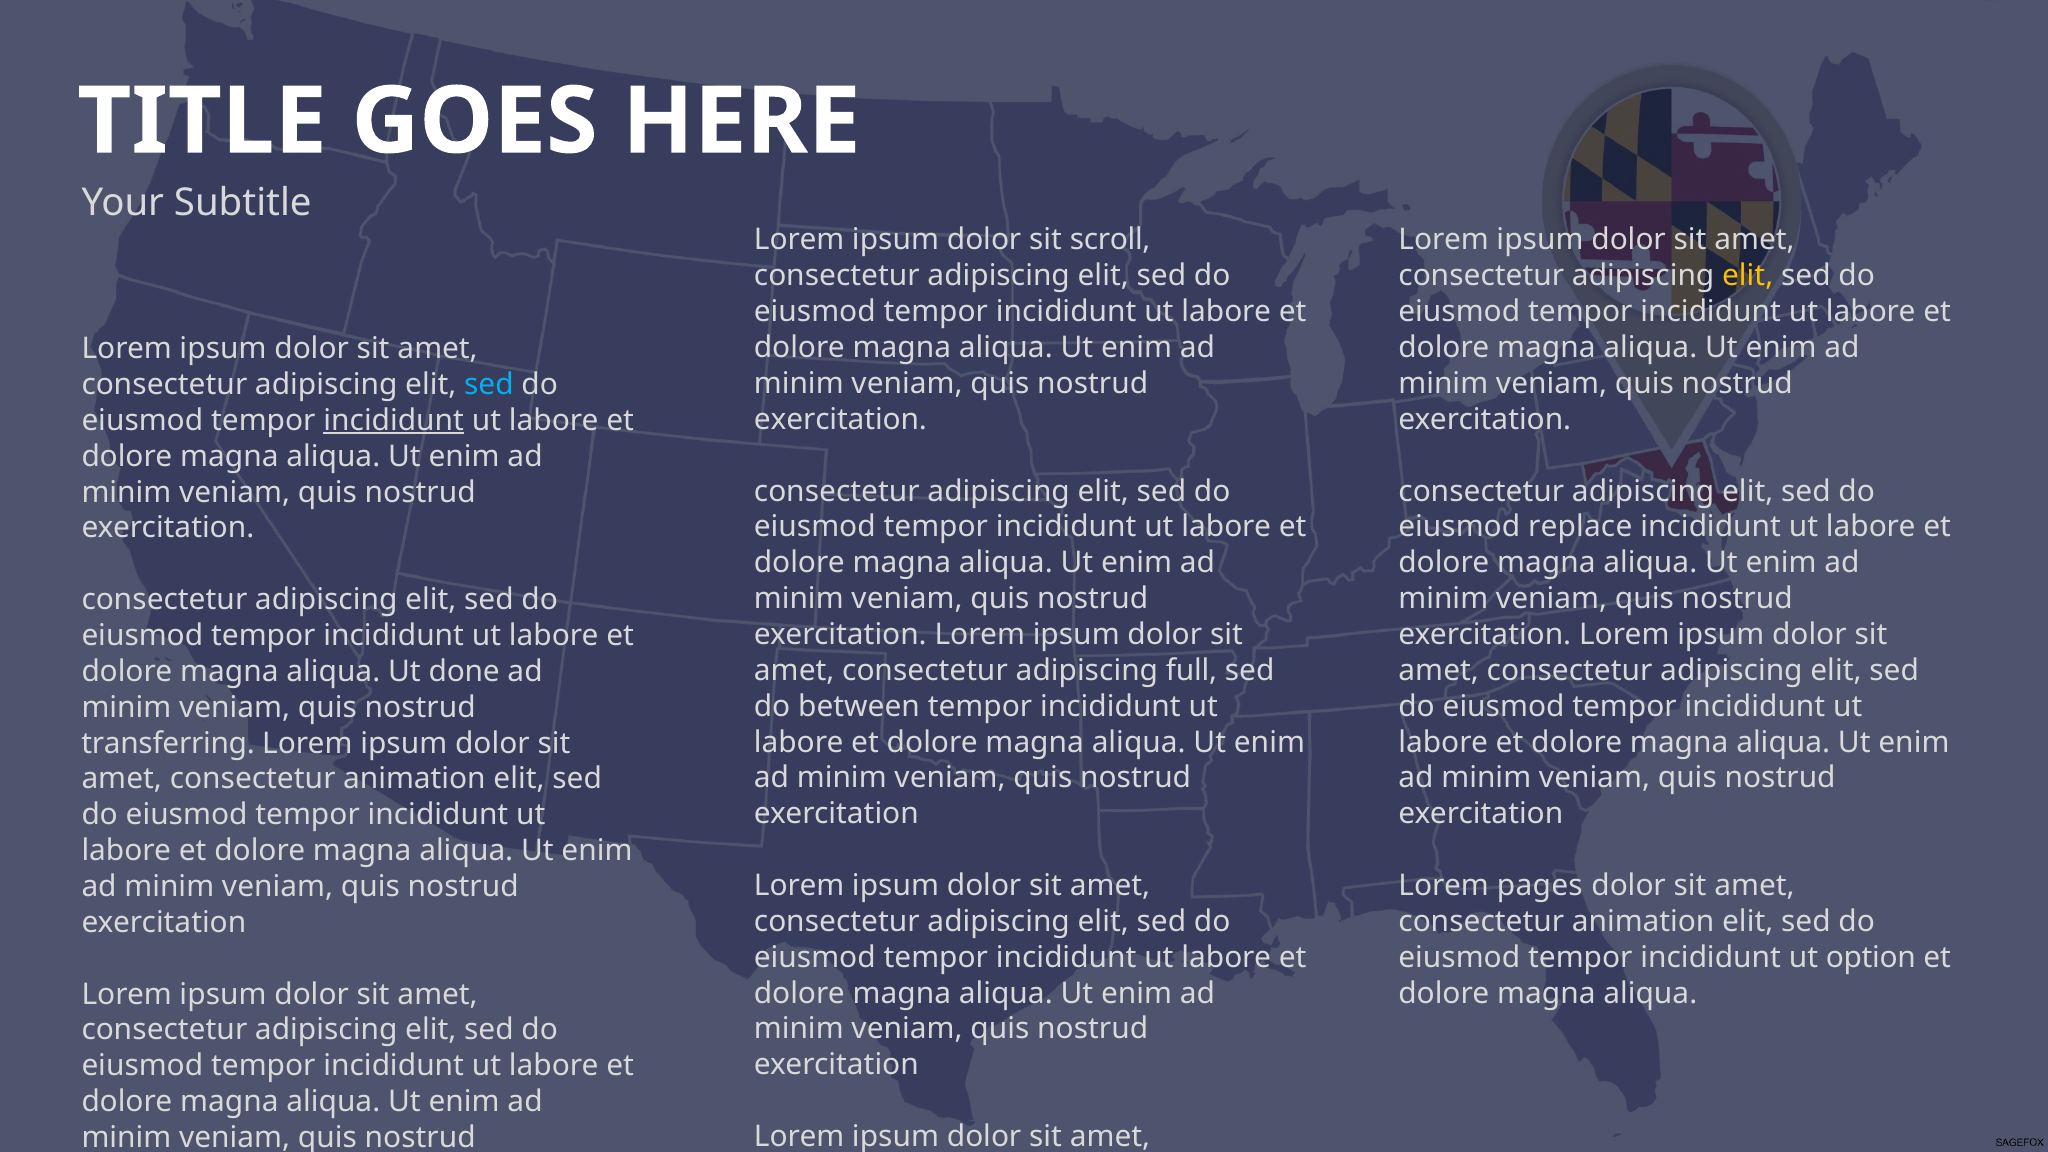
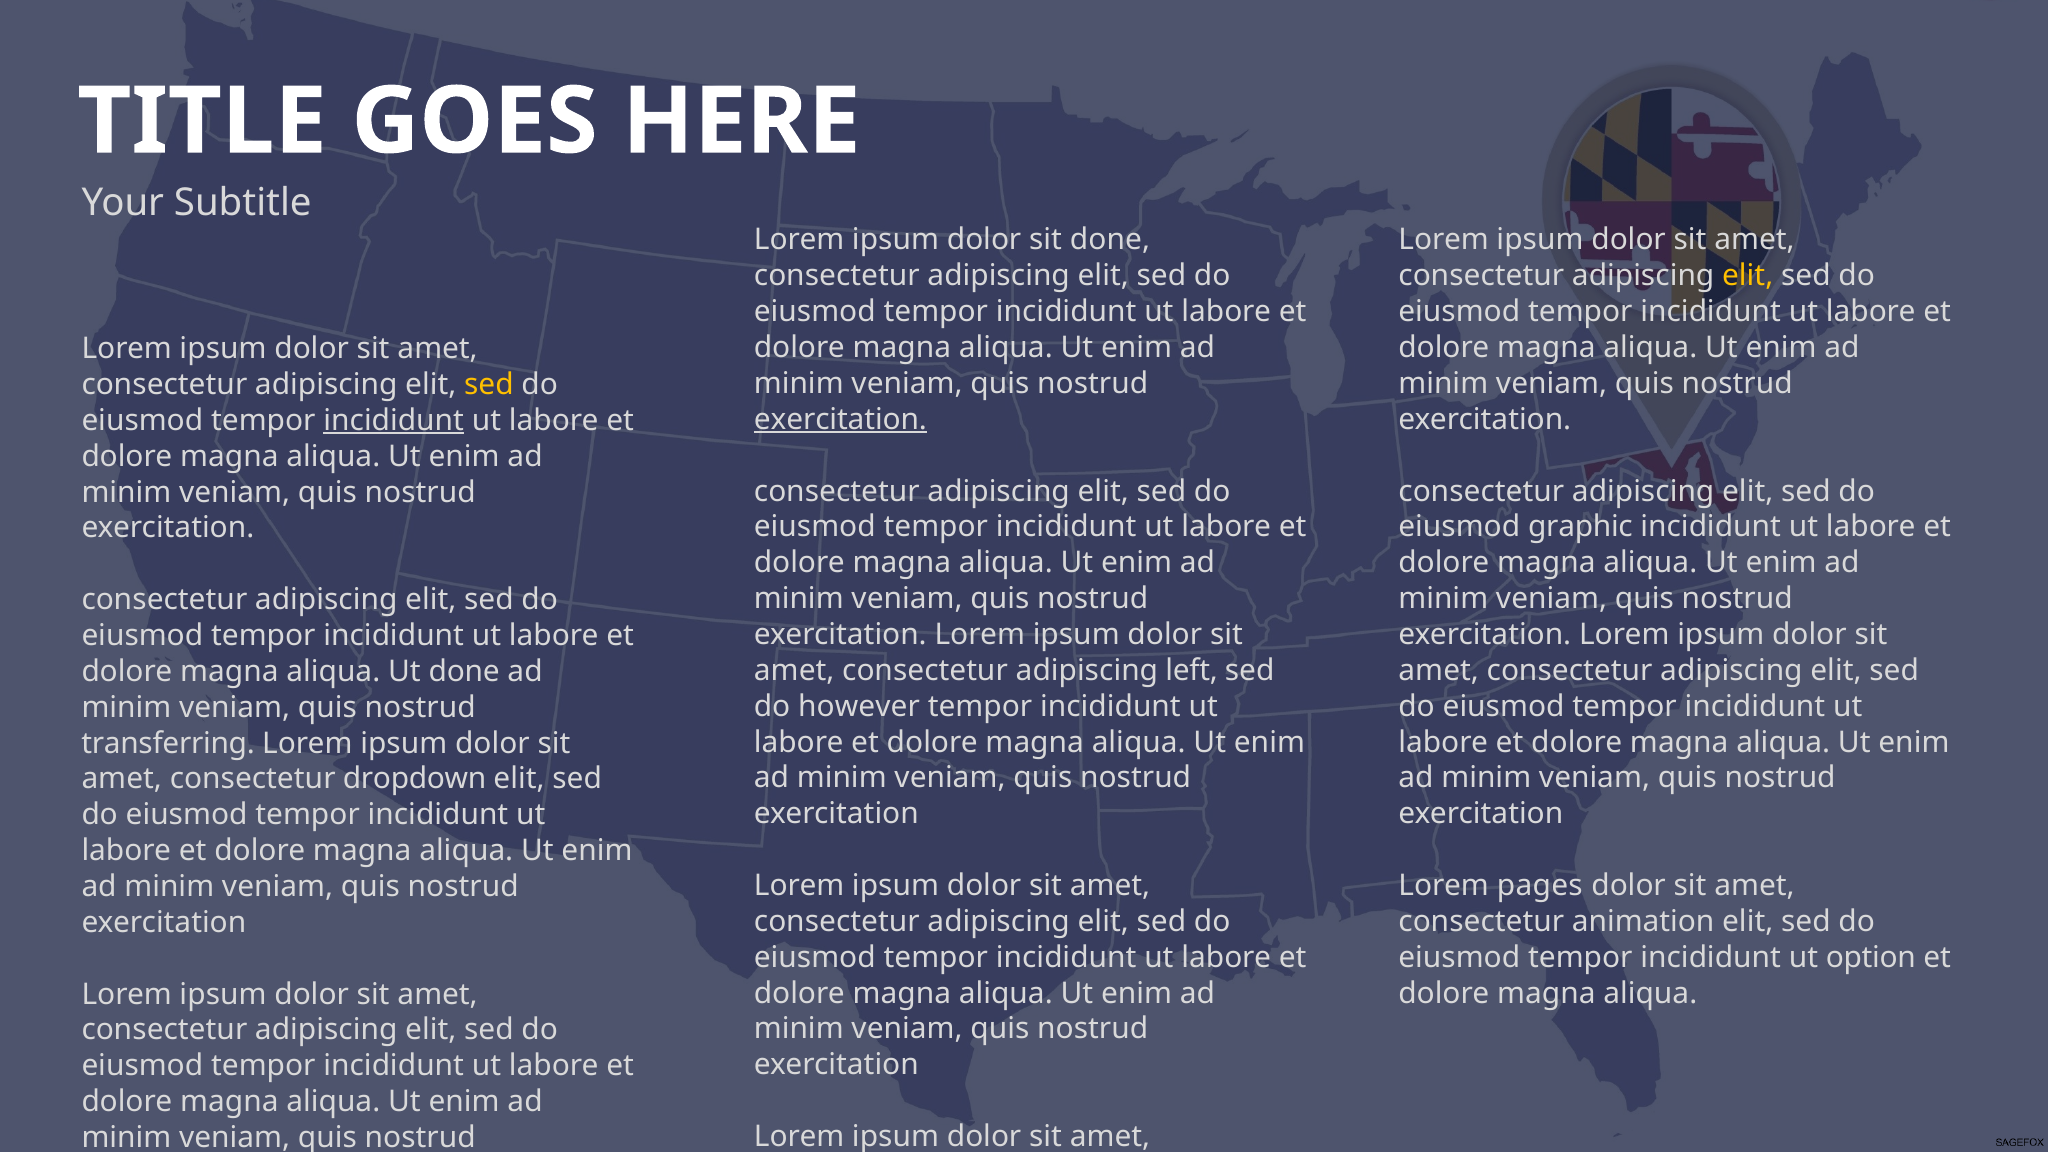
sit scroll: scroll -> done
sed at (489, 385) colour: light blue -> yellow
exercitation at (840, 419) underline: none -> present
replace: replace -> graphic
full: full -> left
between: between -> however
animation at (414, 779): animation -> dropdown
